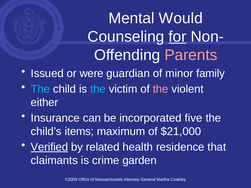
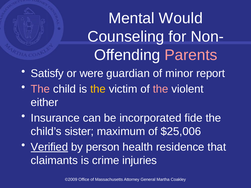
for underline: present -> none
Issued: Issued -> Satisfy
family: family -> report
The at (40, 89) colour: light blue -> pink
the at (98, 89) colour: light blue -> yellow
five: five -> fide
items: items -> sister
$21,000: $21,000 -> $25,006
related: related -> person
garden: garden -> injuries
